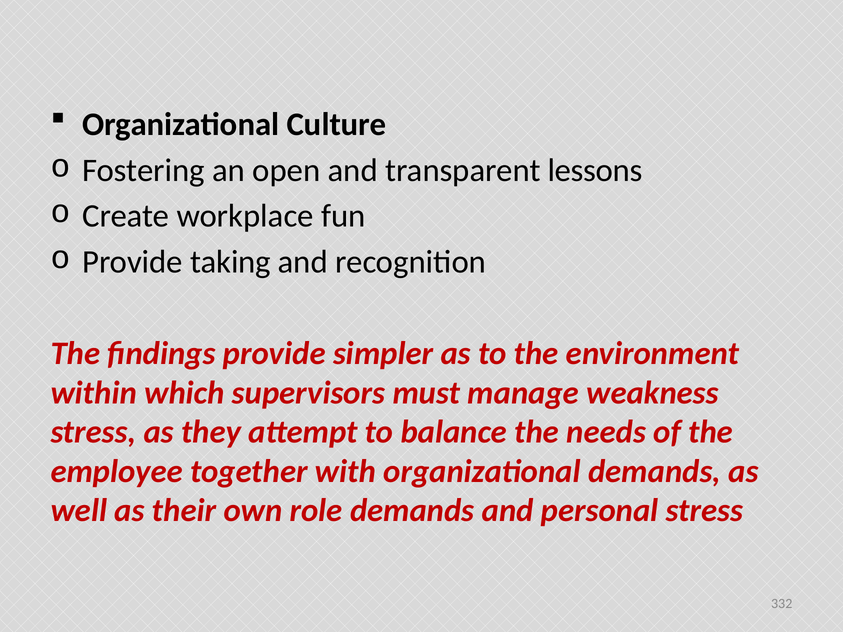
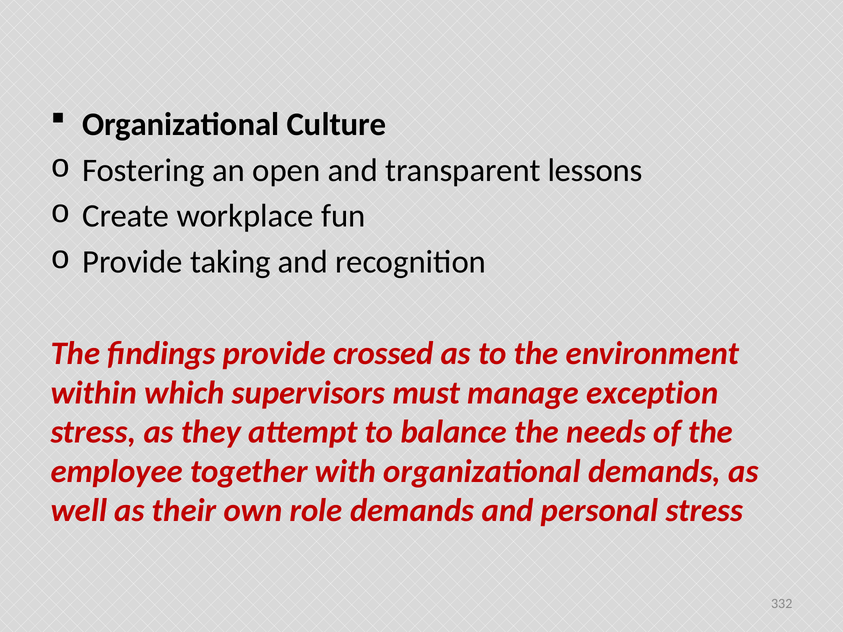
simpler: simpler -> crossed
weakness: weakness -> exception
